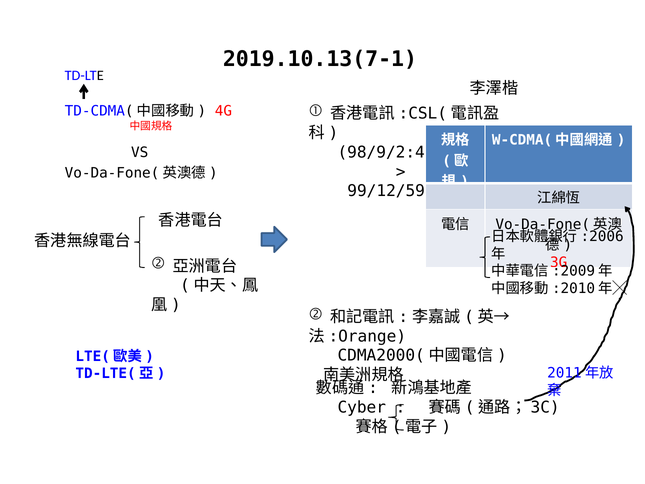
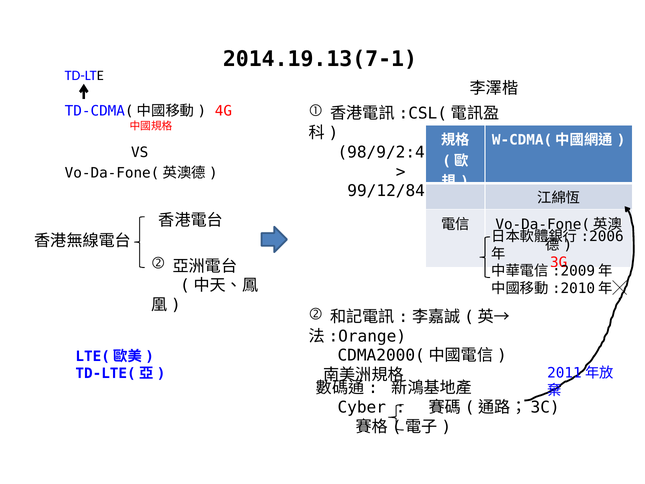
2019.10.13(7-1: 2019.10.13(7-1 -> 2014.19.13(7-1
99/12/59: 99/12/59 -> 99/12/84
